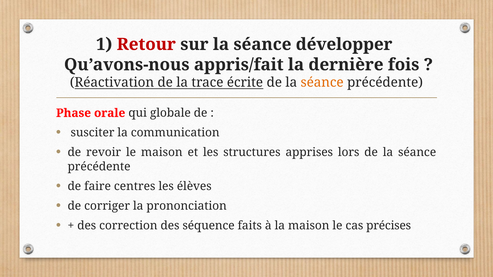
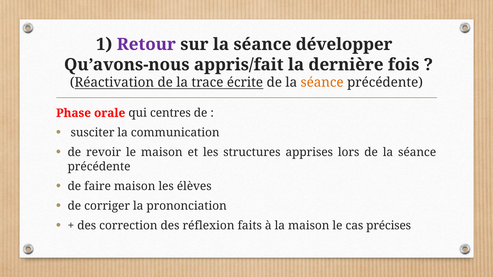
Retour colour: red -> purple
globale: globale -> centres
faire centres: centres -> maison
séquence: séquence -> réflexion
